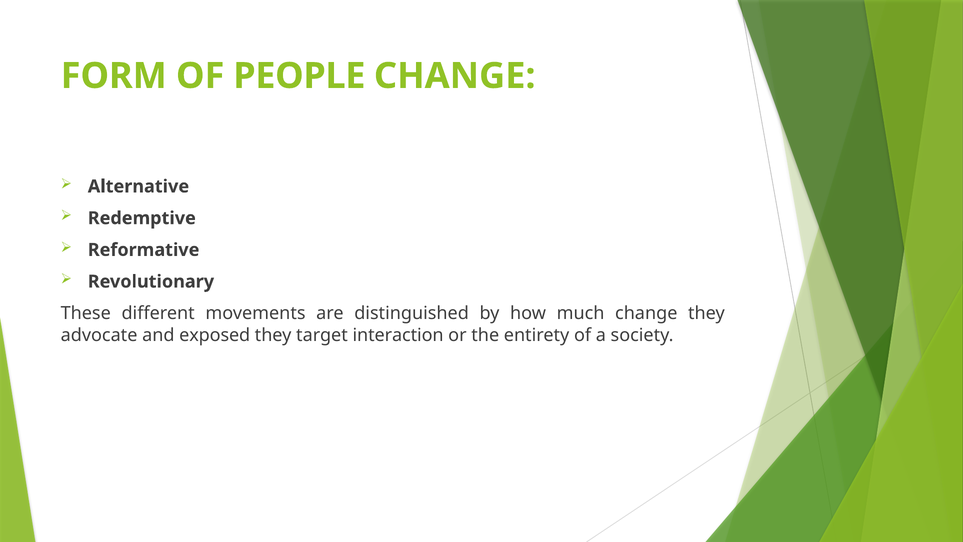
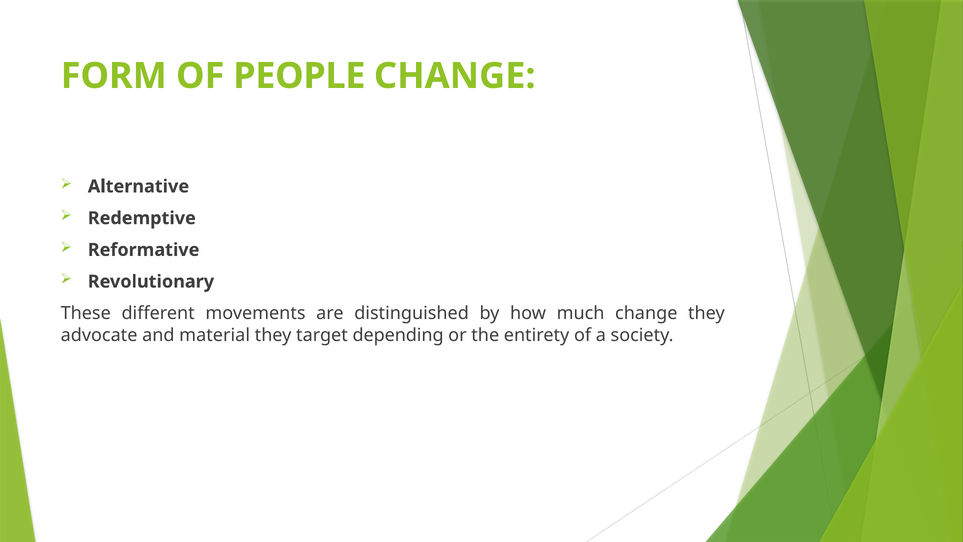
exposed: exposed -> material
interaction: interaction -> depending
